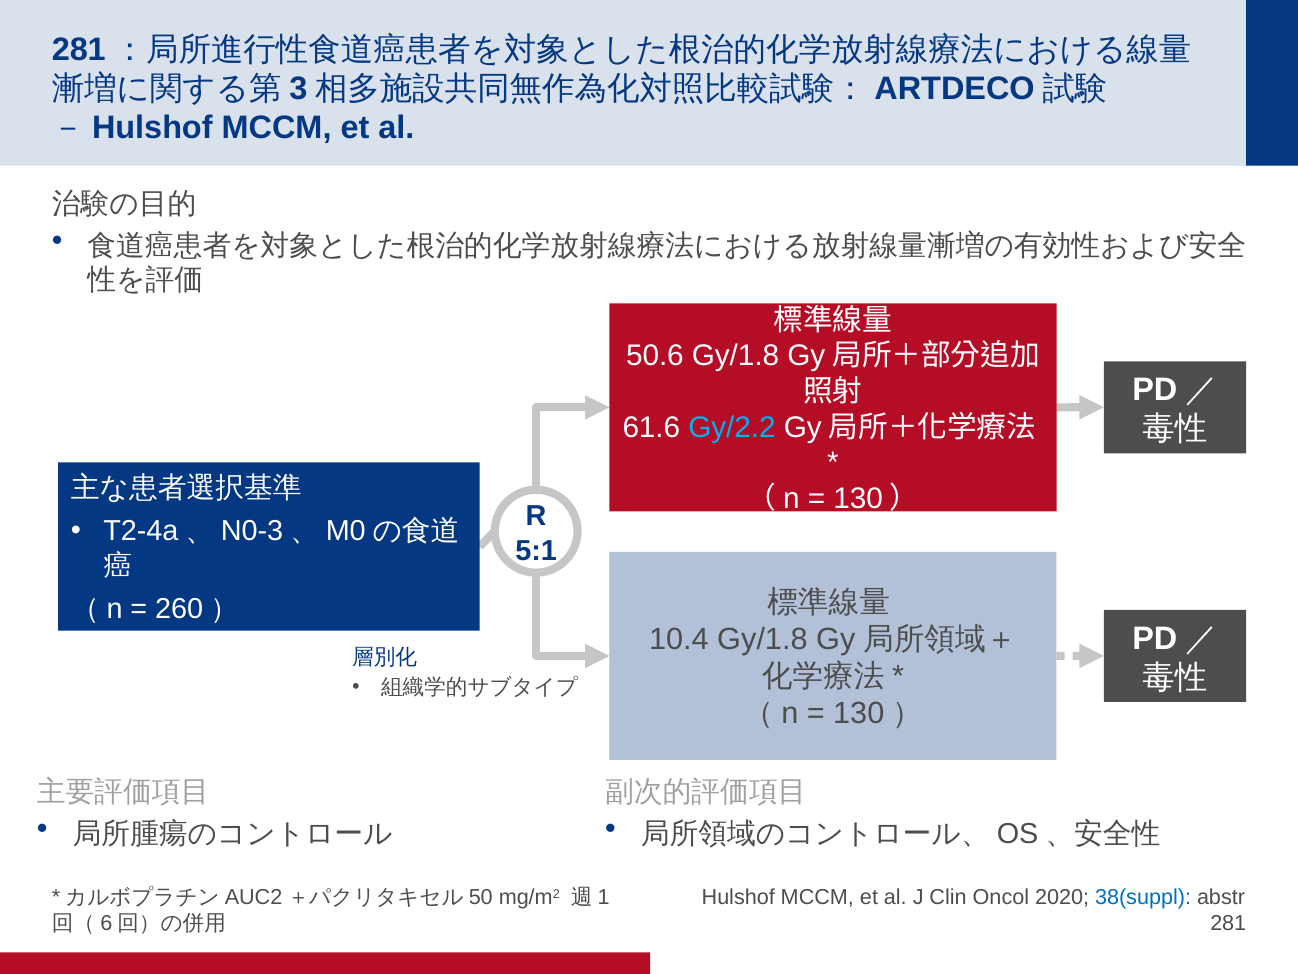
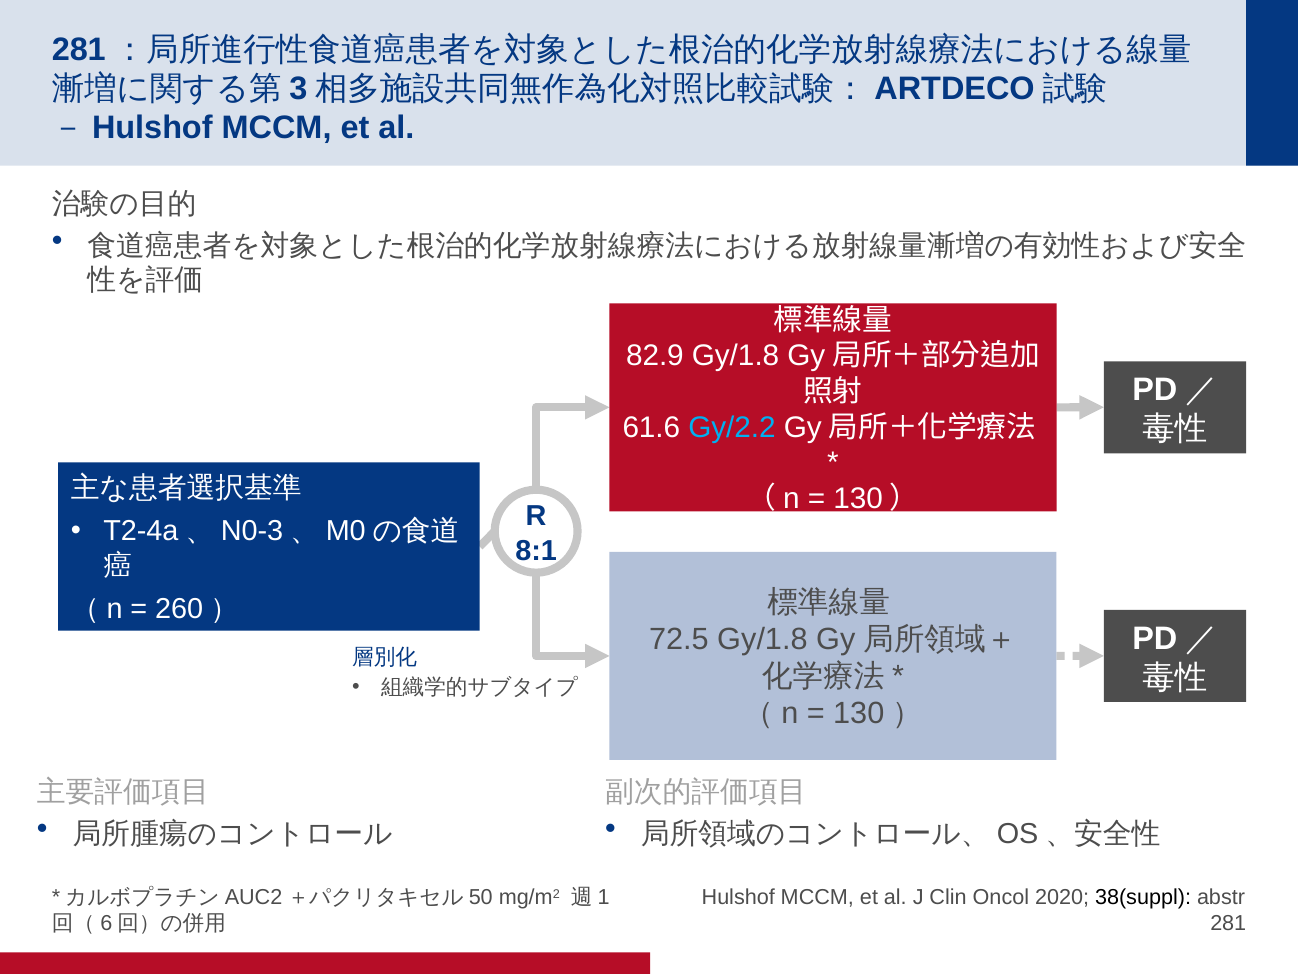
50.6: 50.6 -> 82.9
5:1: 5:1 -> 8:1
10.4: 10.4 -> 72.5
38(suppl colour: blue -> black
